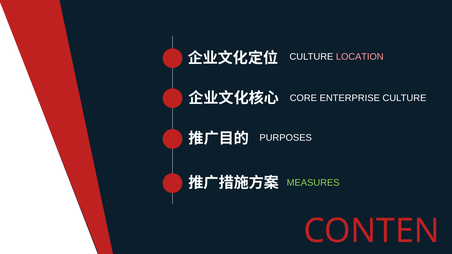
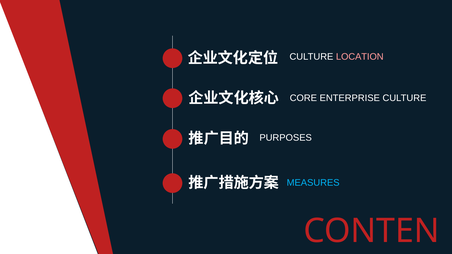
MEASURES colour: light green -> light blue
